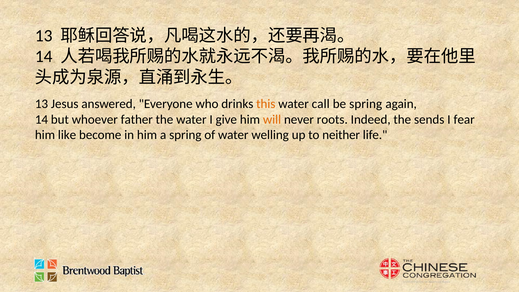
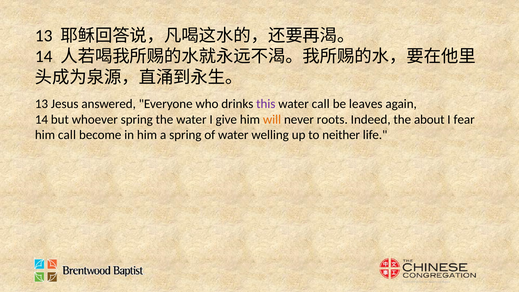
this colour: orange -> purple
be spring: spring -> leaves
whoever father: father -> spring
sends: sends -> about
him like: like -> call
